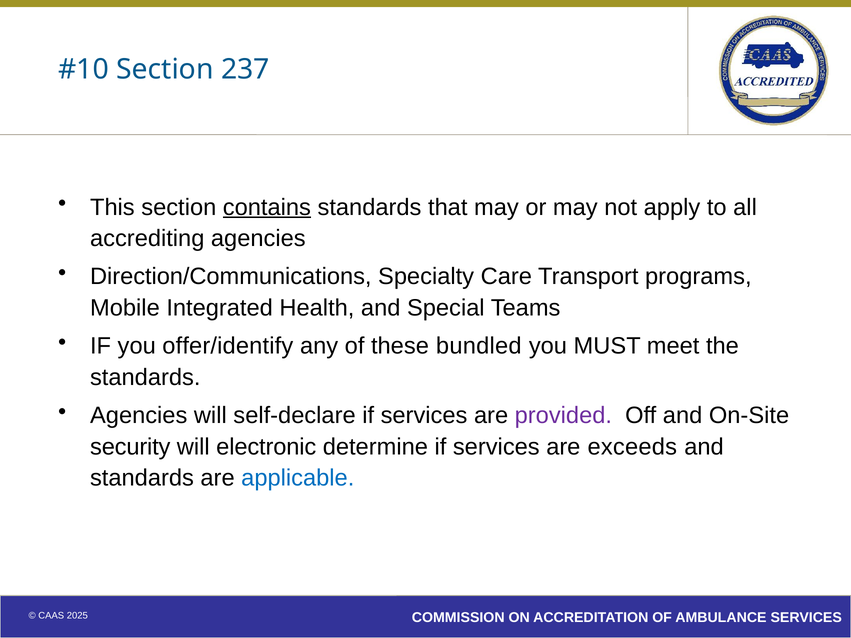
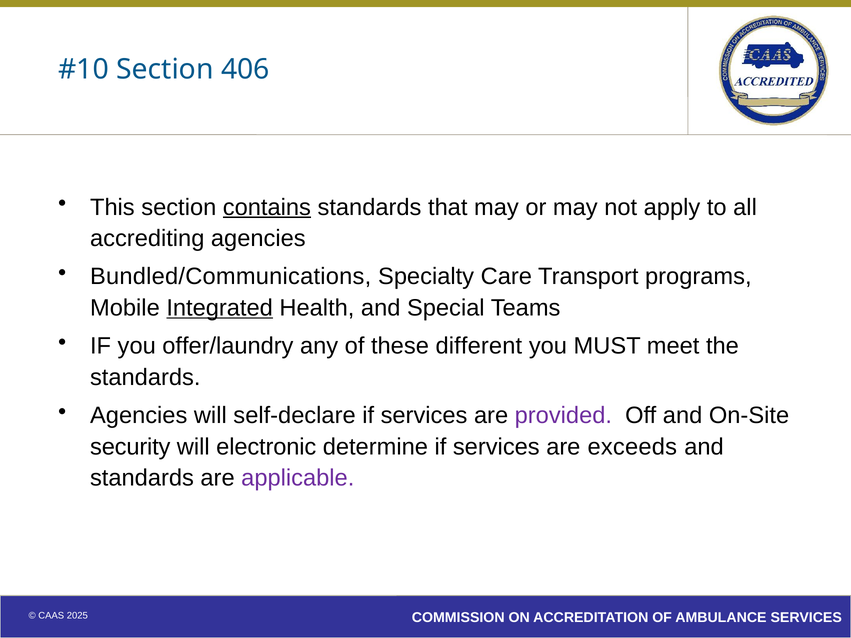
237: 237 -> 406
Direction/Communications: Direction/Communications -> Bundled/Communications
Integrated underline: none -> present
offer/identify: offer/identify -> offer/laundry
bundled: bundled -> different
applicable colour: blue -> purple
